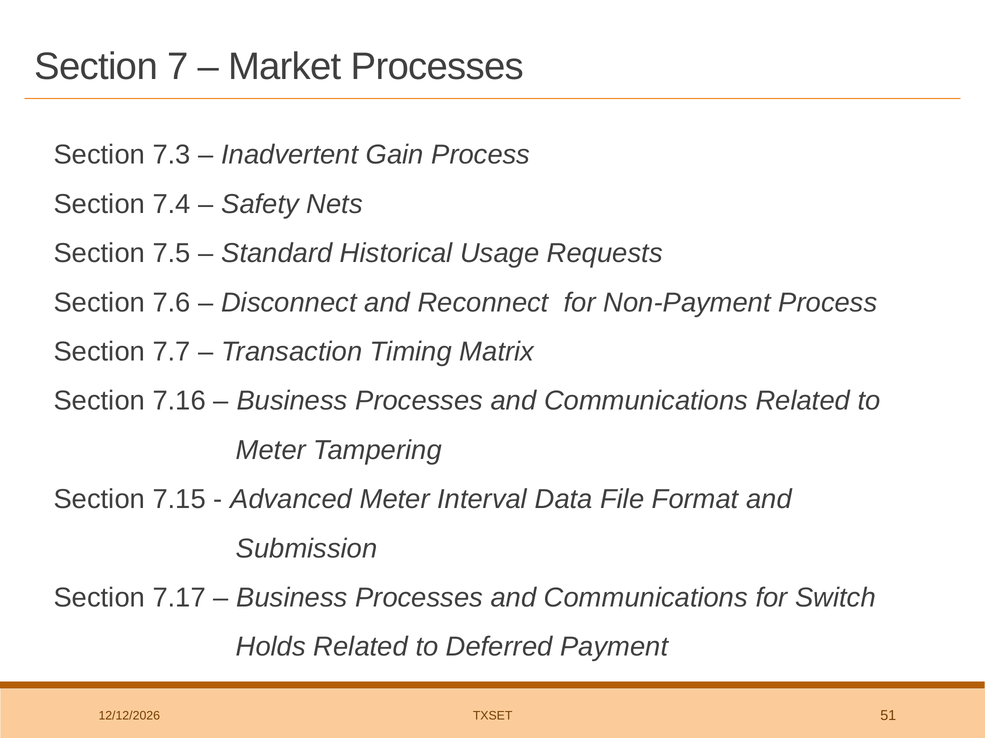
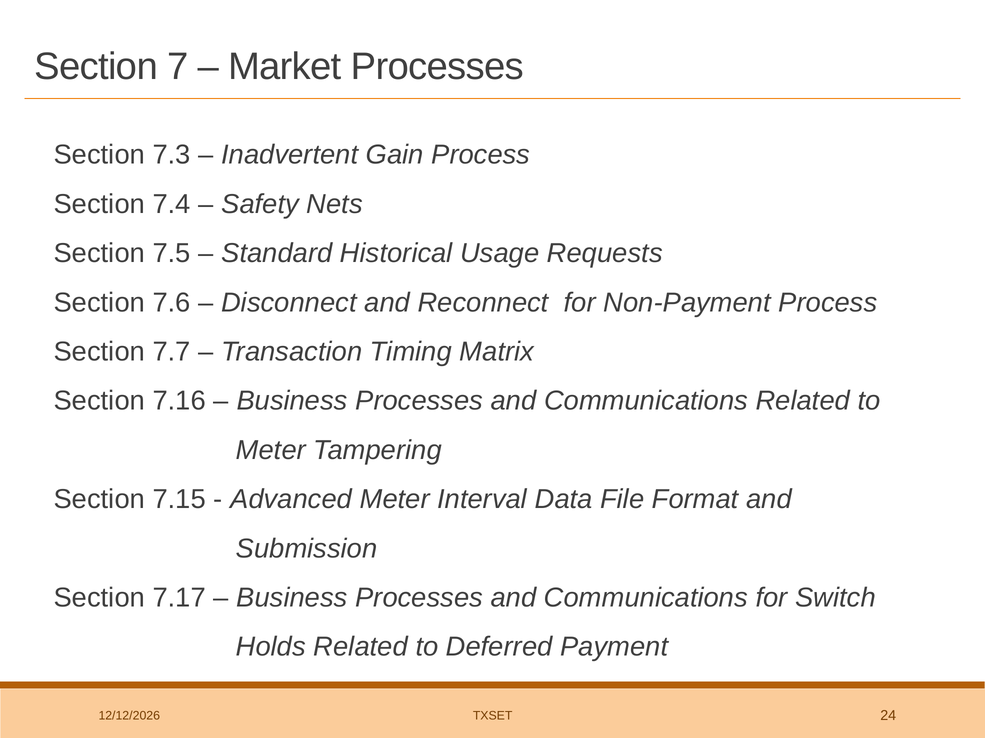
51: 51 -> 24
